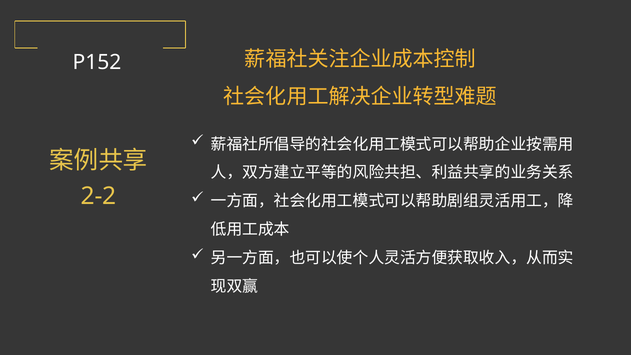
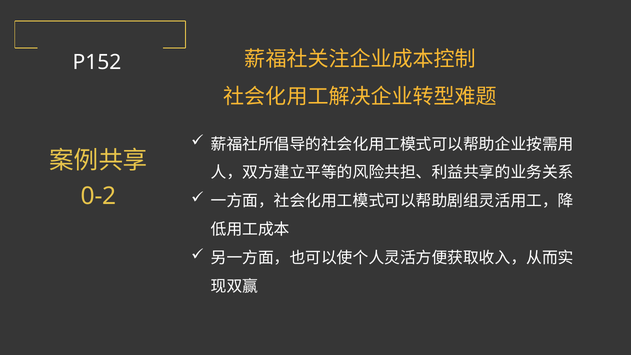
2-2: 2-2 -> 0-2
